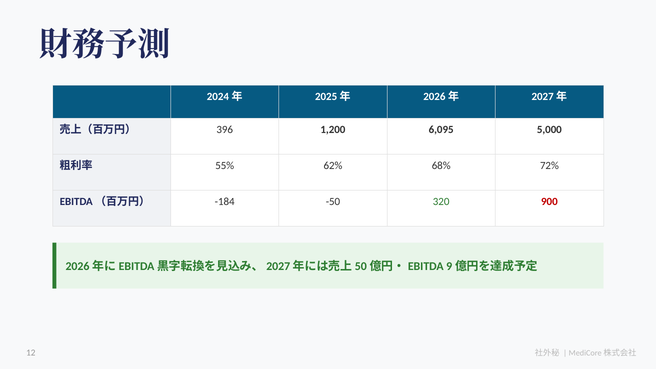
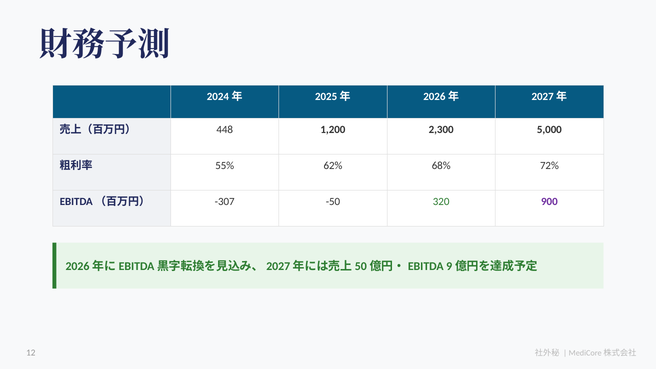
396: 396 -> 448
6,095: 6,095 -> 2,300
-184: -184 -> -307
900 colour: red -> purple
